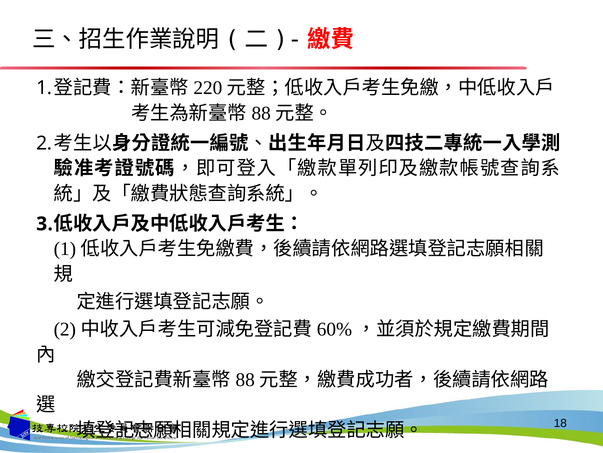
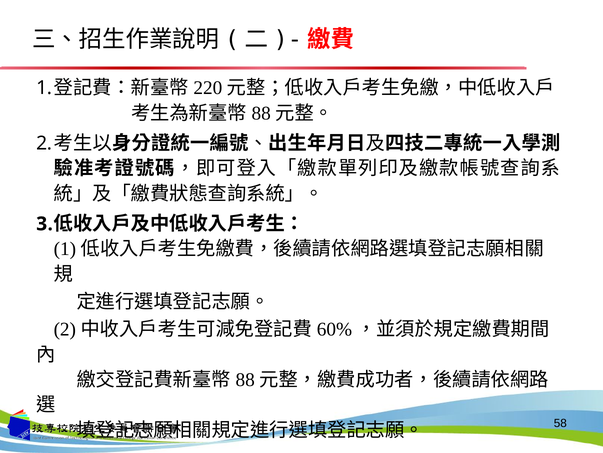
18: 18 -> 58
